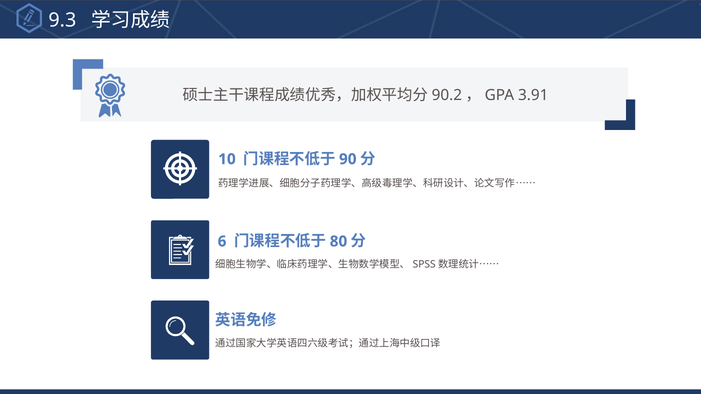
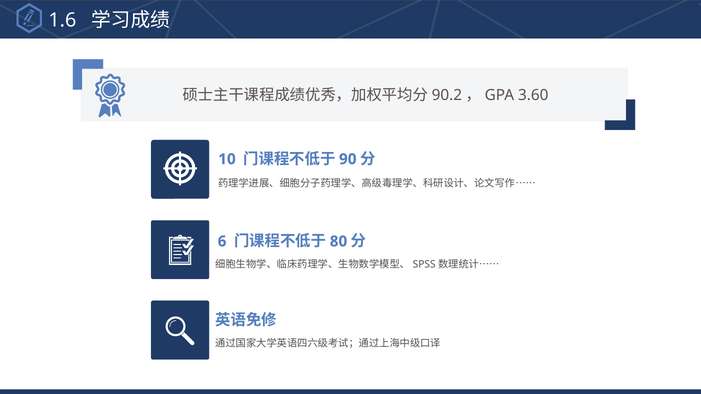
9.3: 9.3 -> 1.6
3.91: 3.91 -> 3.60
